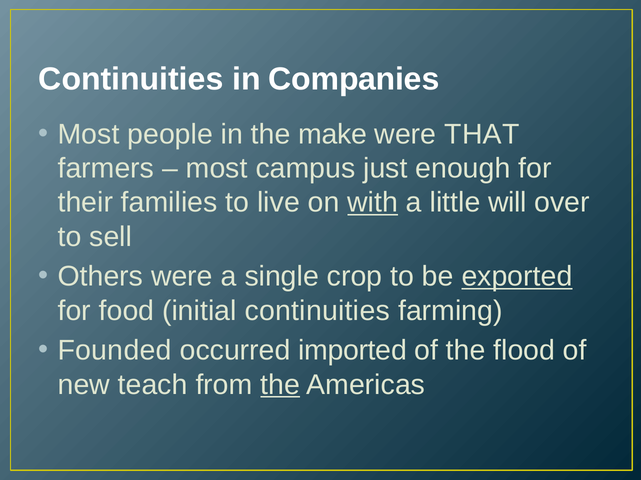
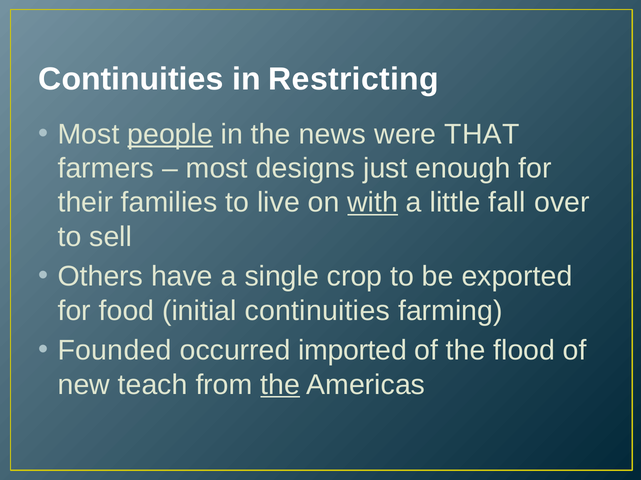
Companies: Companies -> Restricting
people underline: none -> present
make: make -> news
campus: campus -> designs
will: will -> fall
Others were: were -> have
exported underline: present -> none
